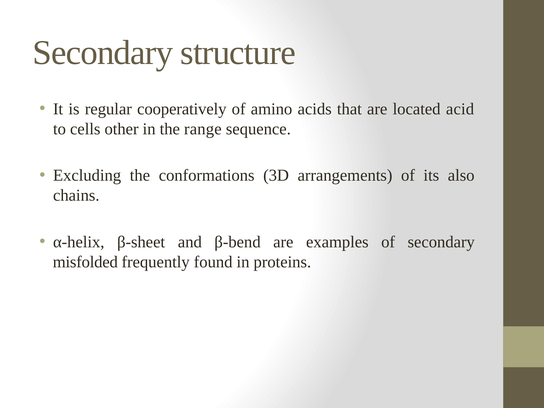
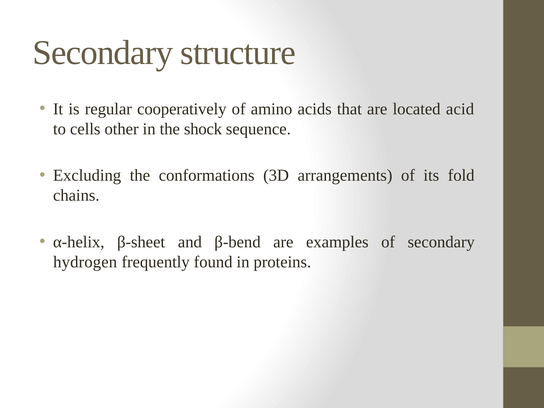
range: range -> shock
also: also -> fold
misfolded: misfolded -> hydrogen
